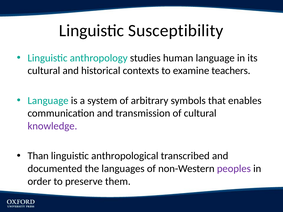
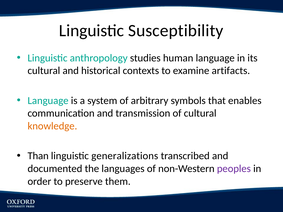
teachers: teachers -> artifacts
knowledge colour: purple -> orange
anthropological: anthropological -> generalizations
